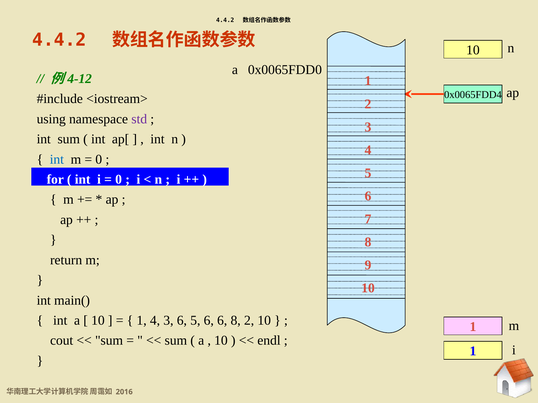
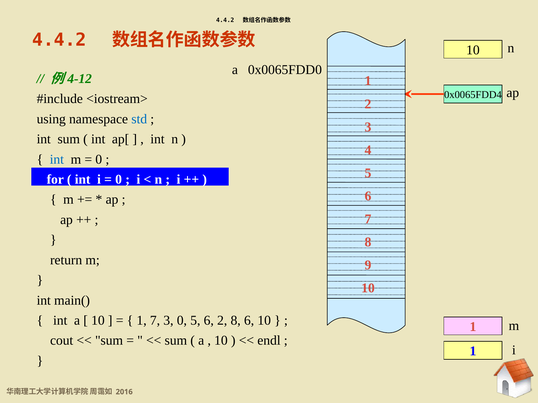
std colour: purple -> blue
1 4: 4 -> 7
3 6: 6 -> 0
6 6: 6 -> 2
8 2: 2 -> 6
